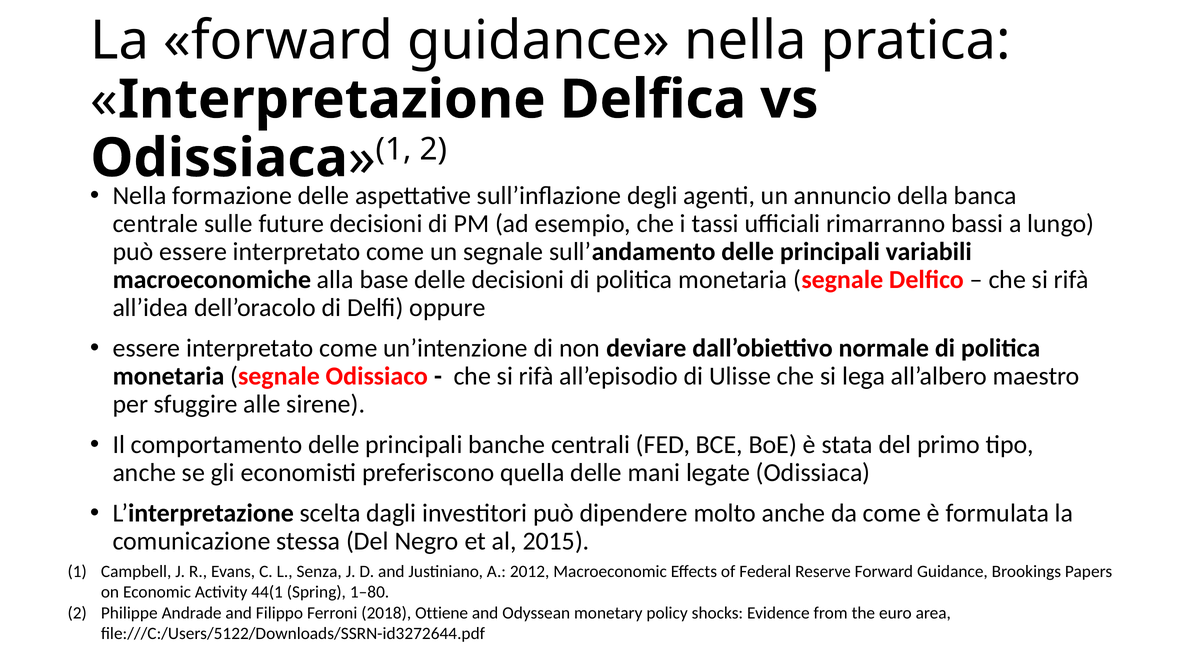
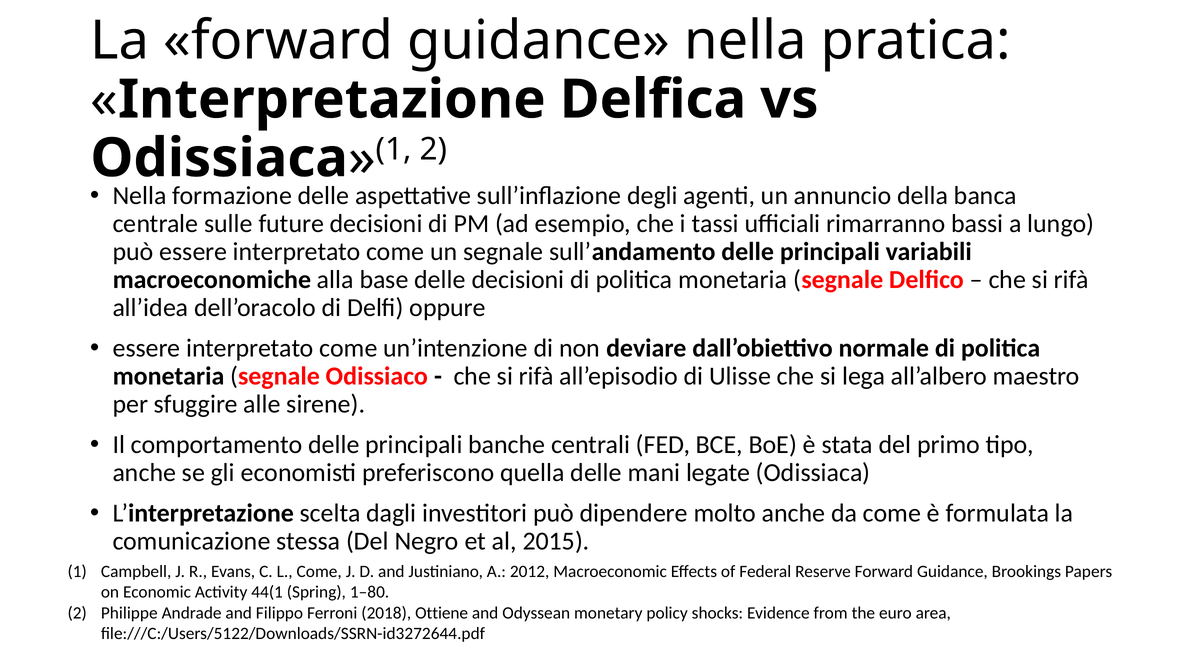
L Senza: Senza -> Come
